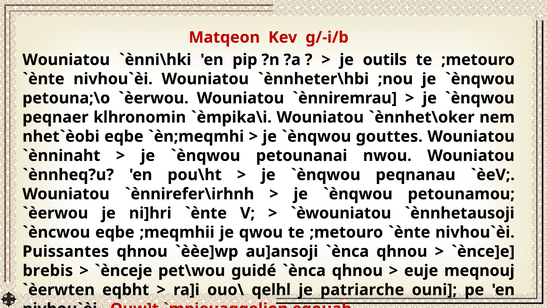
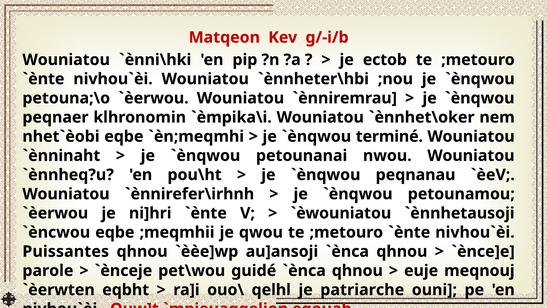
outils: outils -> ectob
gouttes: gouttes -> terminé
brebis: brebis -> parole
